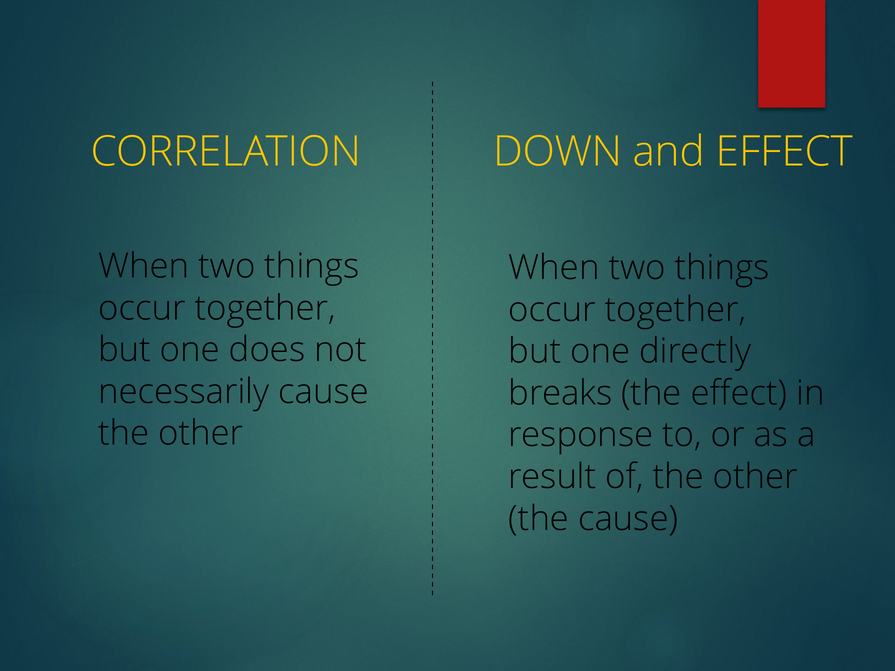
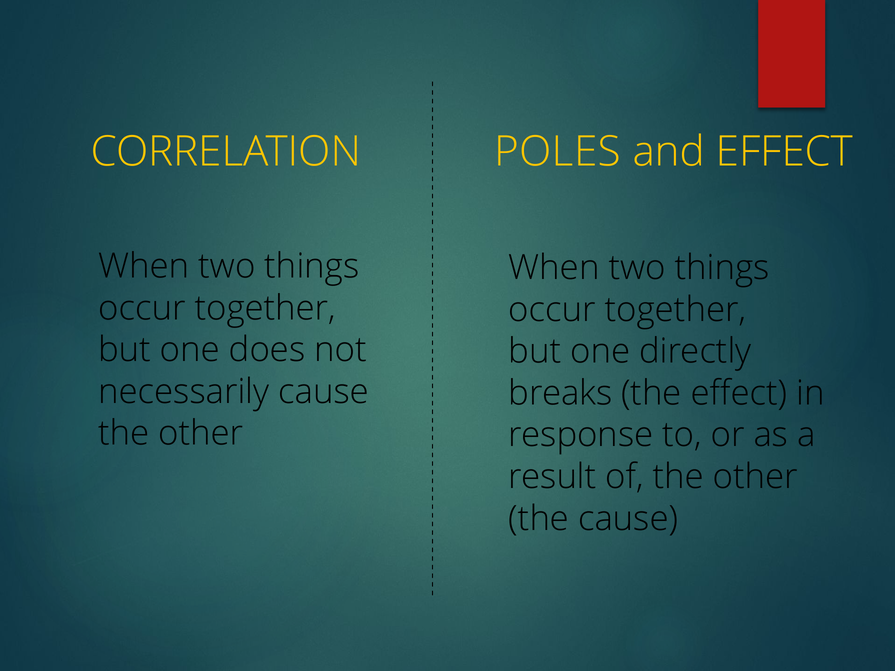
DOWN: DOWN -> POLES
